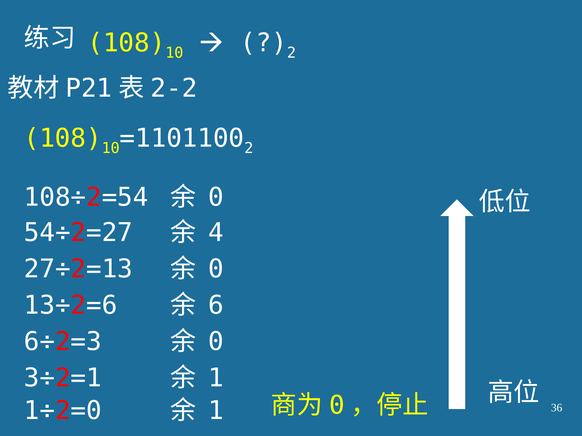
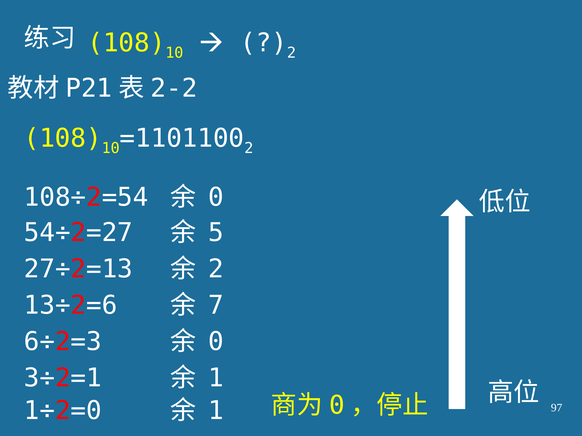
4: 4 -> 5
0 at (216, 269): 0 -> 2
6: 6 -> 7
36: 36 -> 97
